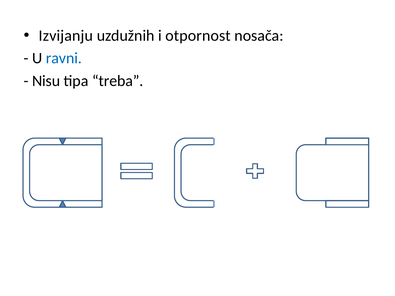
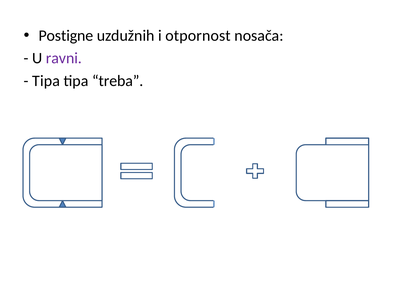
Izvijanju: Izvijanju -> Postigne
ravni colour: blue -> purple
Nisu at (46, 81): Nisu -> Tipa
